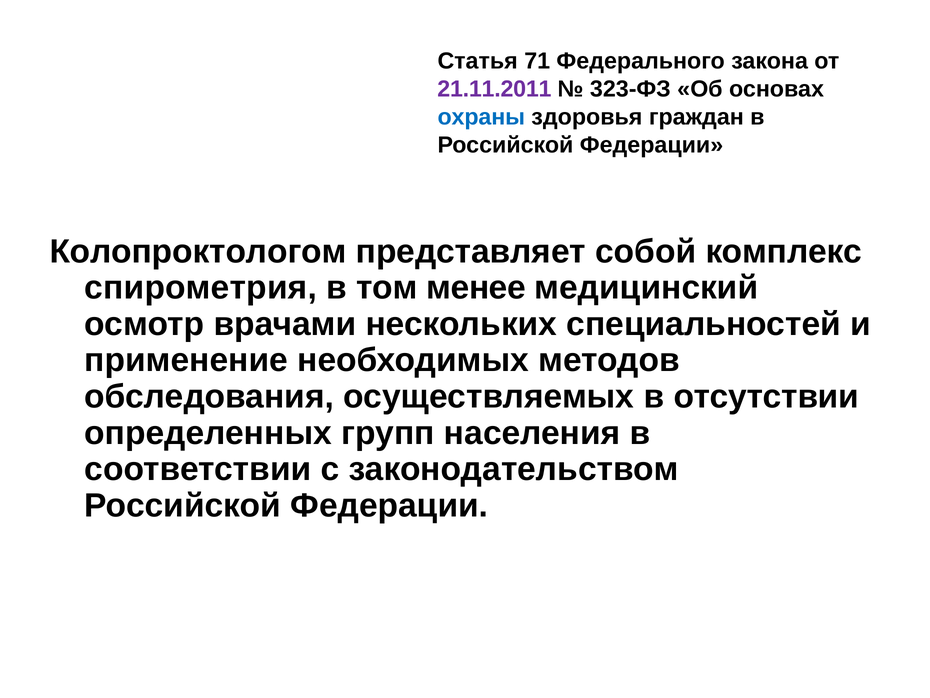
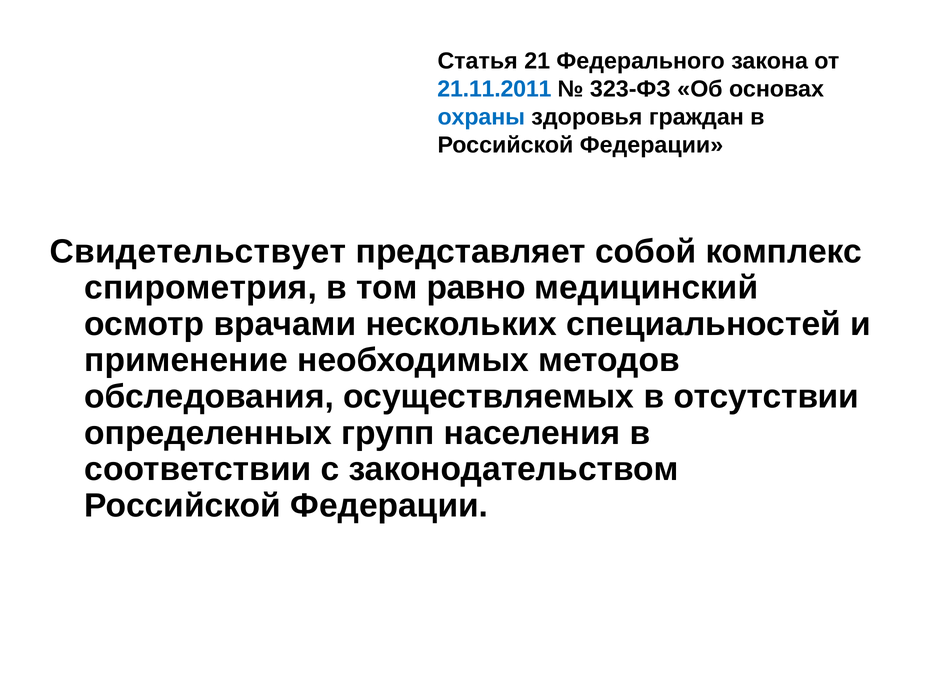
71: 71 -> 21
21.11.2011 colour: purple -> blue
Колопроктологом: Колопроктологом -> Свидетельствует
менее: менее -> равно
